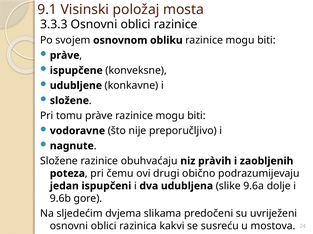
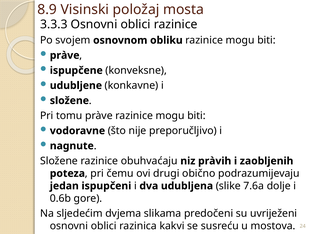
9.1: 9.1 -> 8.9
9.6a: 9.6a -> 7.6a
9.6b: 9.6b -> 0.6b
